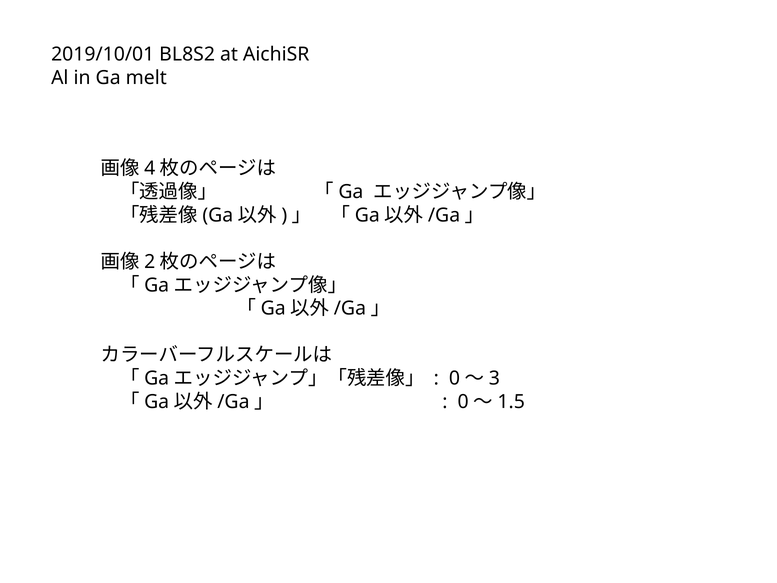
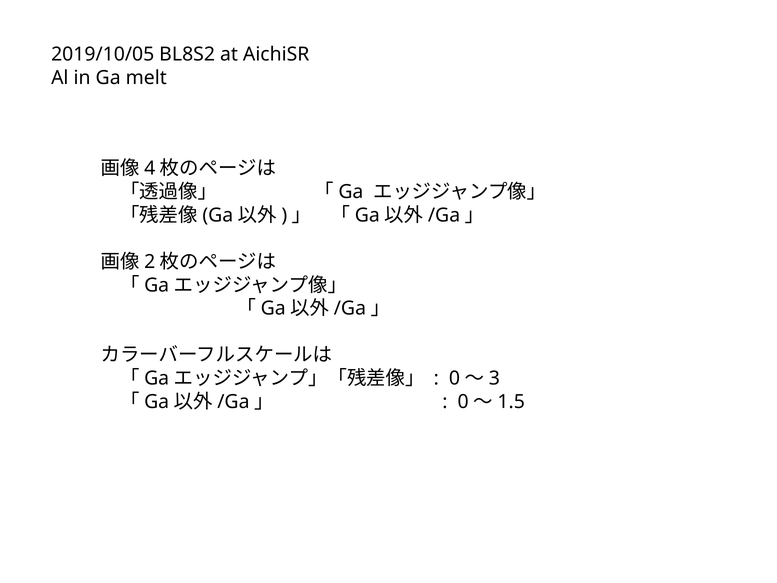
2019/10/01: 2019/10/01 -> 2019/10/05
